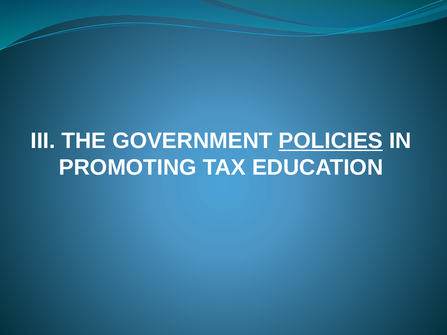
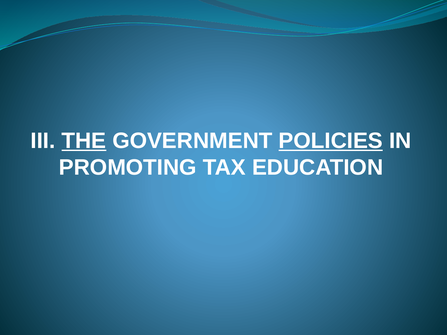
THE underline: none -> present
